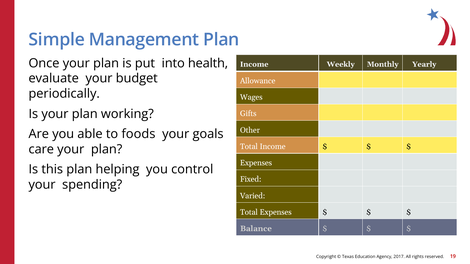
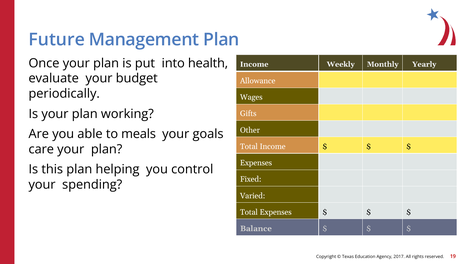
Simple: Simple -> Future
foods: foods -> meals
